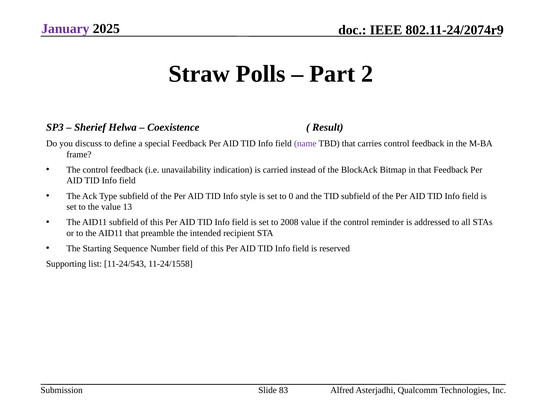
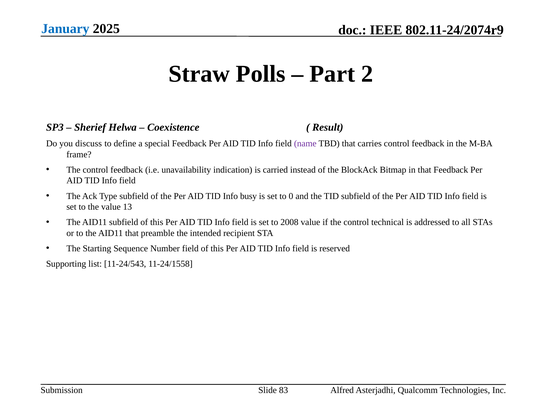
January colour: purple -> blue
style: style -> busy
reminder: reminder -> technical
